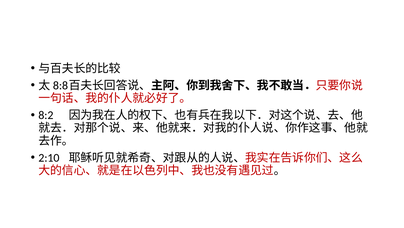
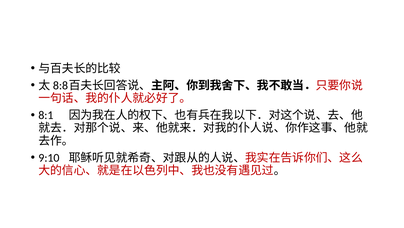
8:2: 8:2 -> 8:1
2:10: 2:10 -> 9:10
